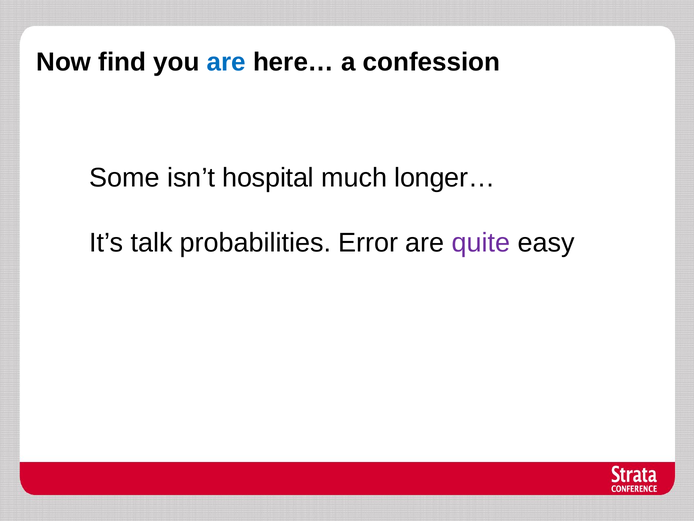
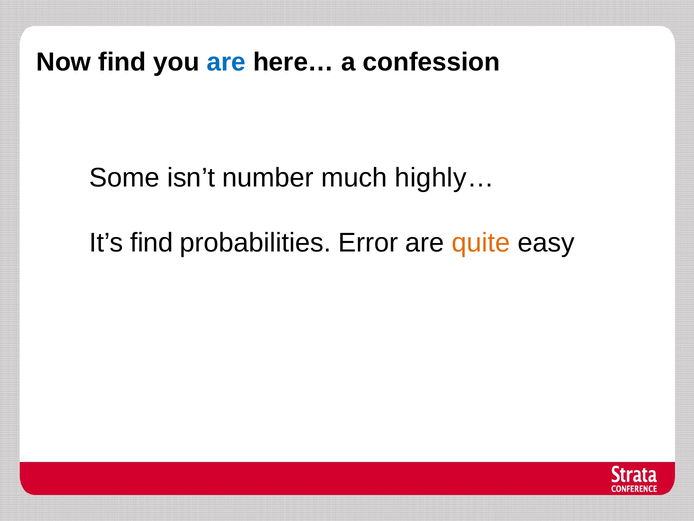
hospital: hospital -> number
longer…: longer… -> highly…
It’s talk: talk -> find
quite colour: purple -> orange
